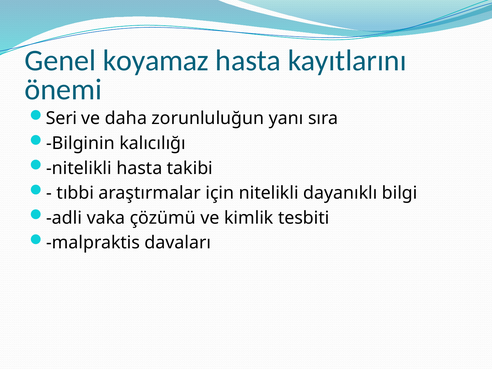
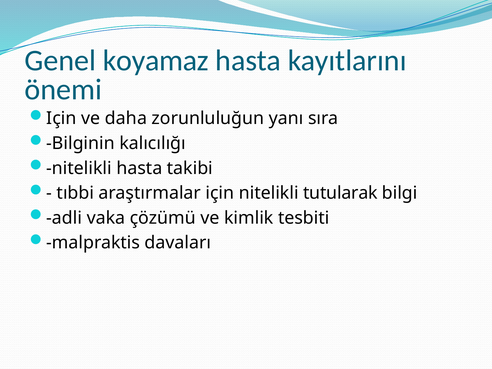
Seri at (62, 118): Seri -> Için
dayanıklı: dayanıklı -> tutularak
